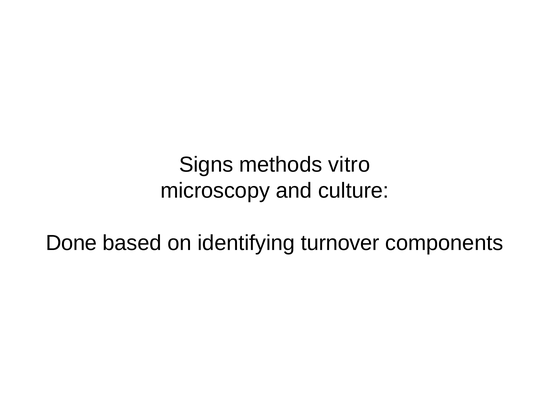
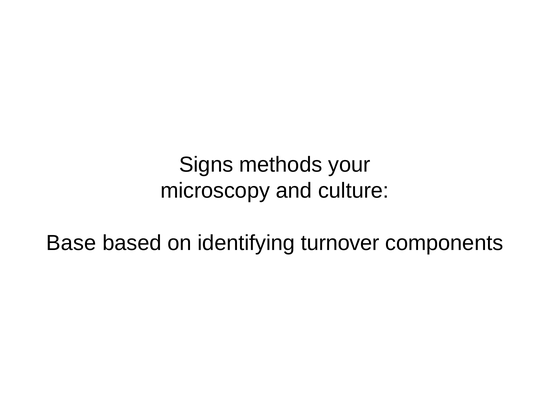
vitro: vitro -> your
Done: Done -> Base
